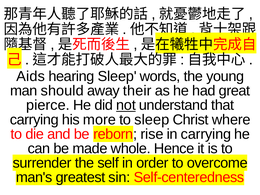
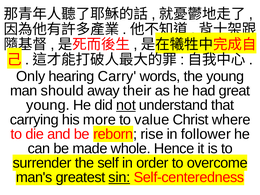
Aids: Aids -> Only
hearing Sleep: Sleep -> Carry
pierce at (48, 105): pierce -> young
sleep at (152, 120): sleep -> value
in carrying: carrying -> follower
sin underline: none -> present
